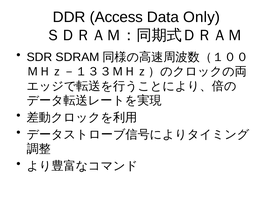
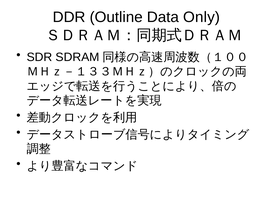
Access: Access -> Outline
